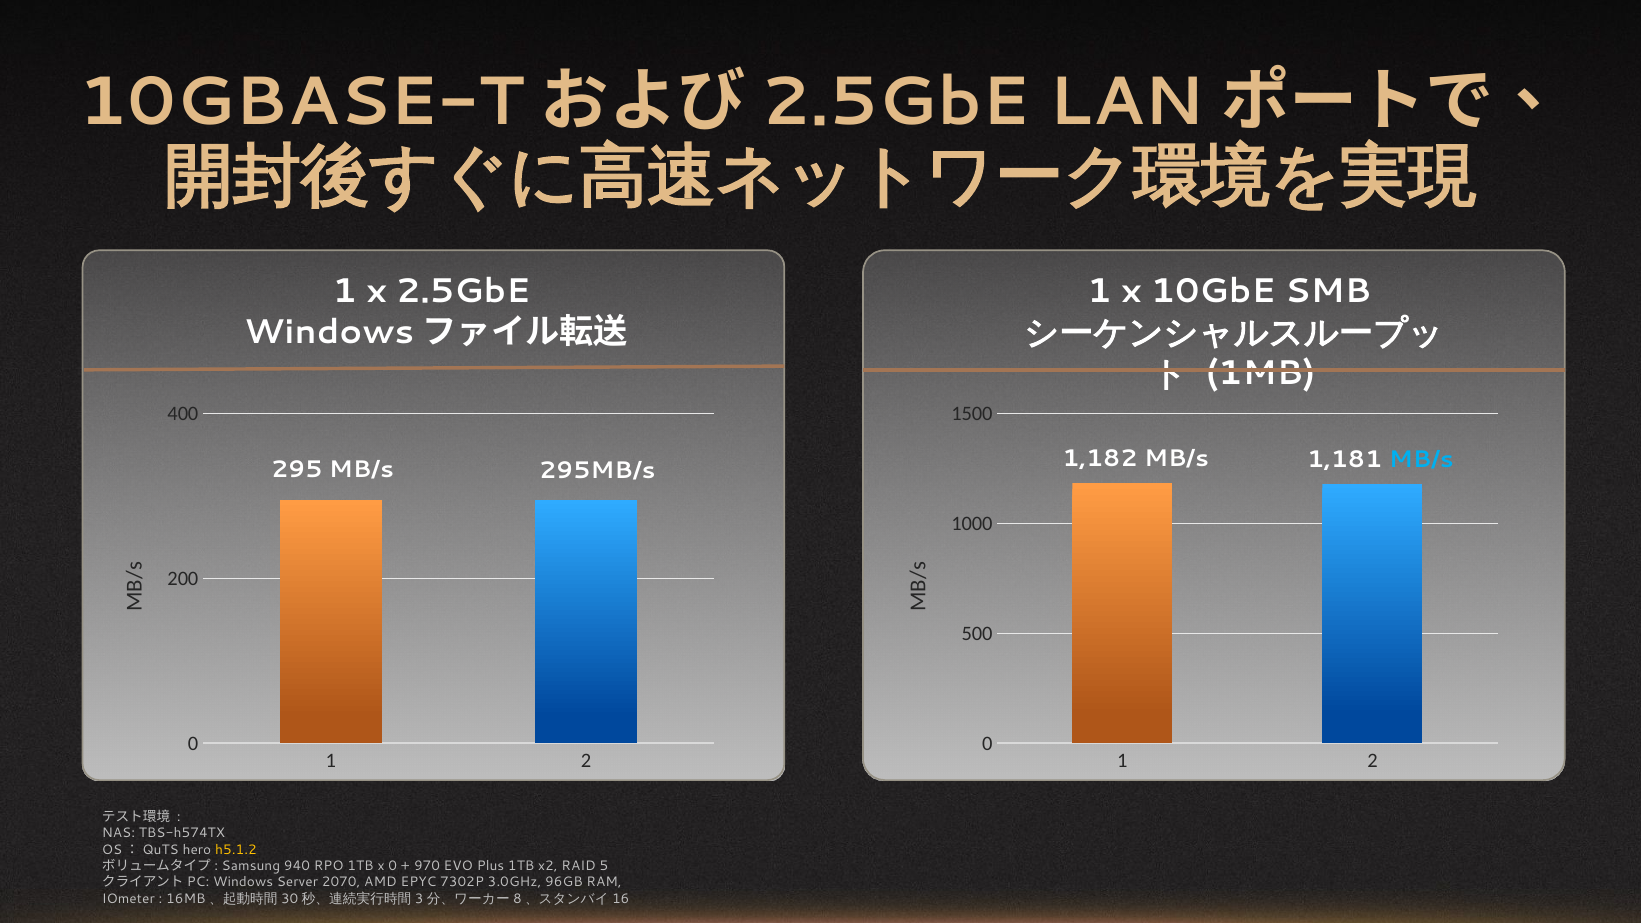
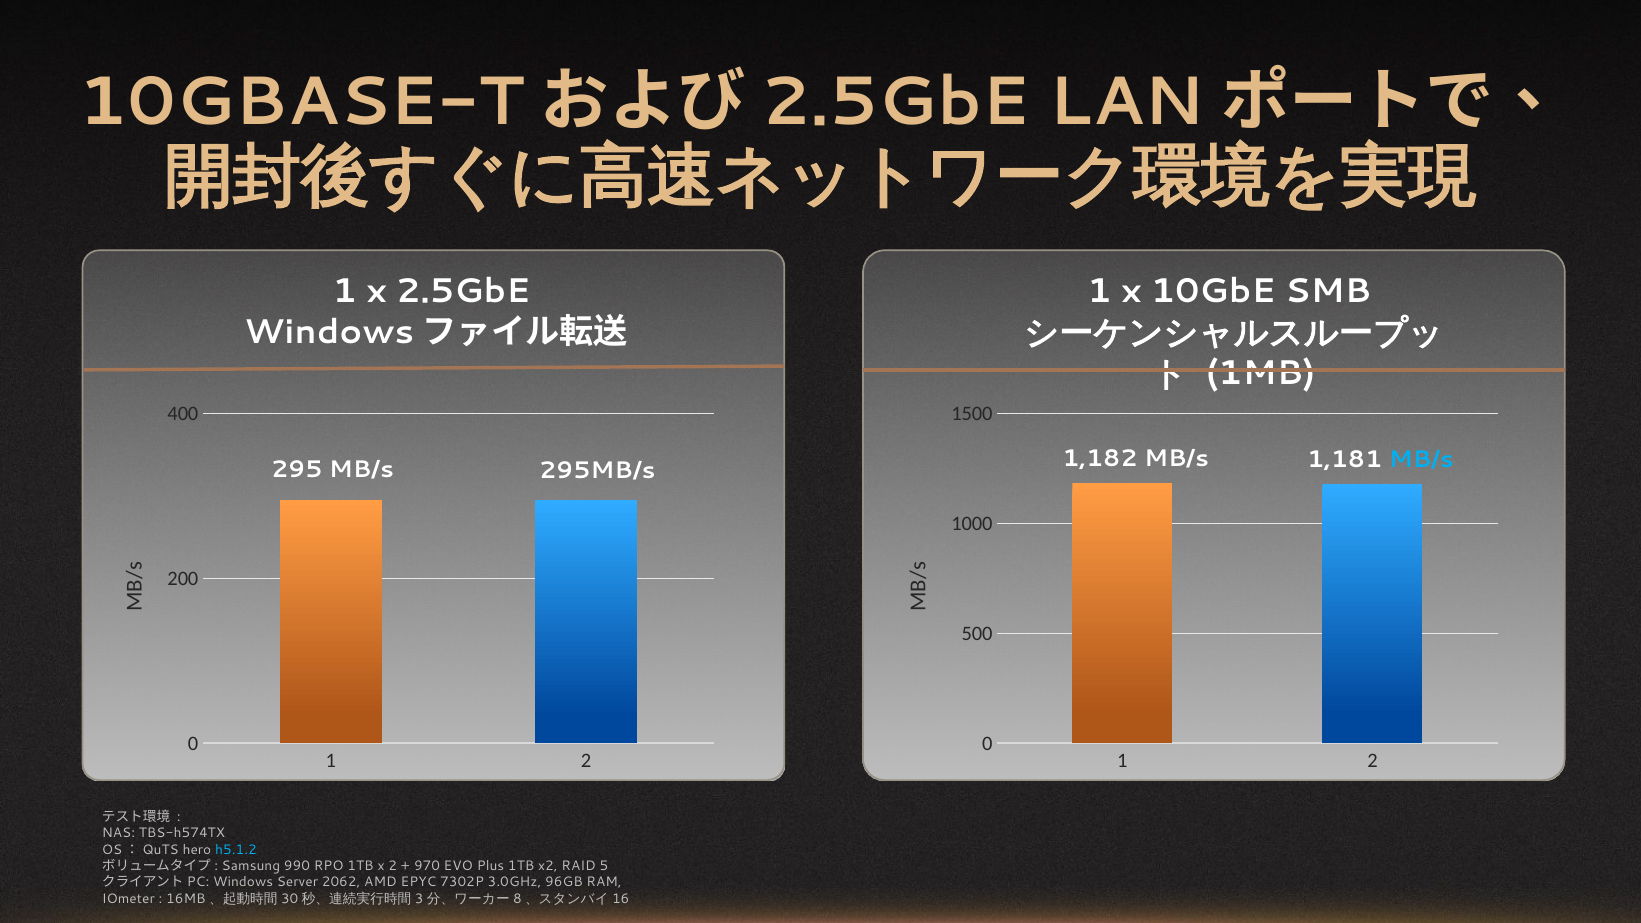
h5.1.2 colour: yellow -> light blue
940: 940 -> 990
x 0: 0 -> 2
2070: 2070 -> 2062
